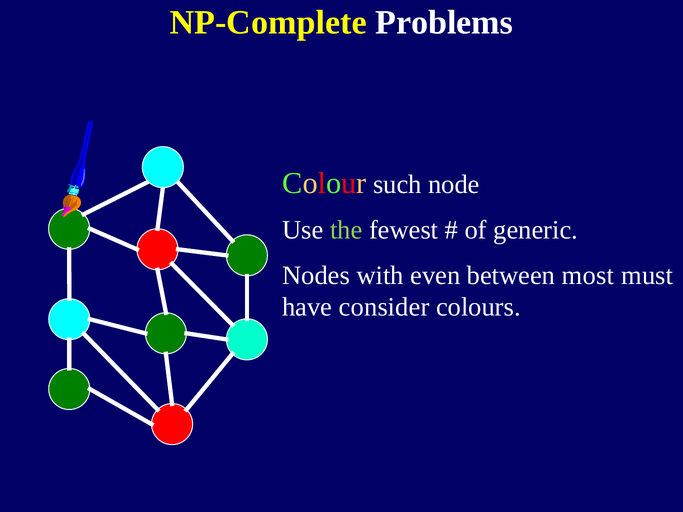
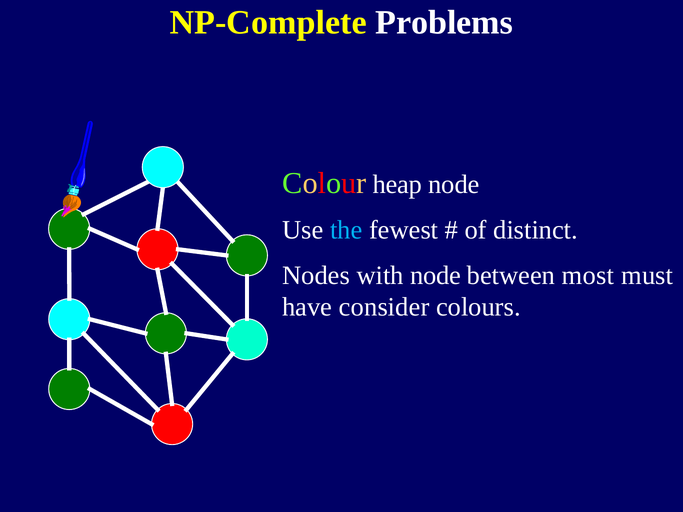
such: such -> heap
the colour: light green -> light blue
generic: generic -> distinct
with even: even -> node
